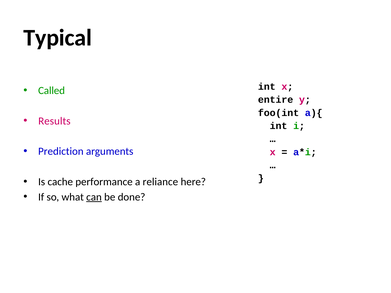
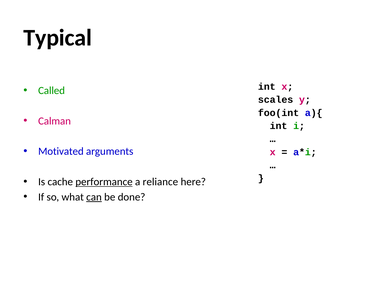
entire: entire -> scales
Results: Results -> Calman
Prediction: Prediction -> Motivated
performance underline: none -> present
